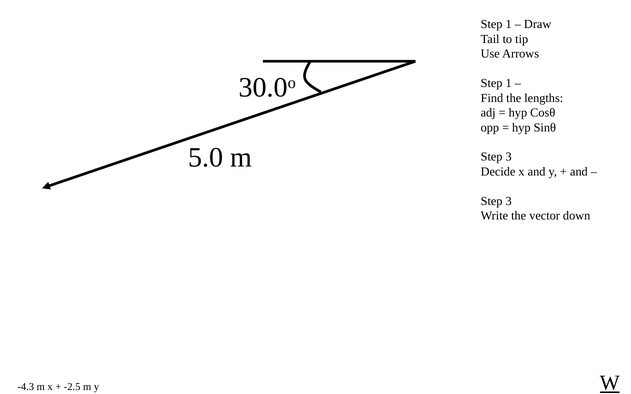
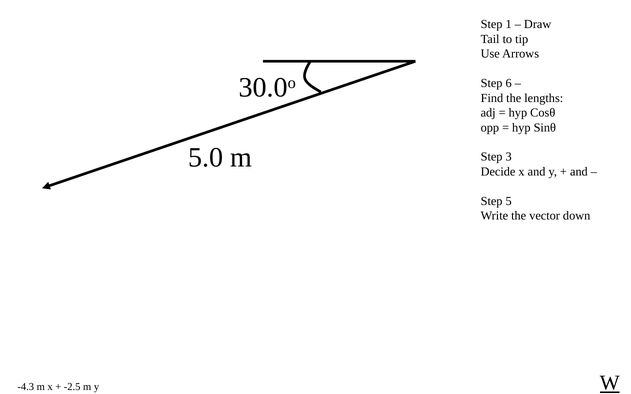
1 at (509, 83): 1 -> 6
3 at (509, 201): 3 -> 5
